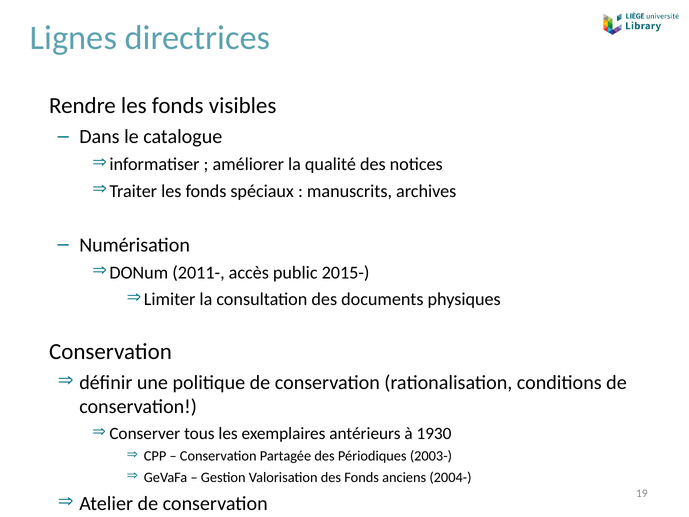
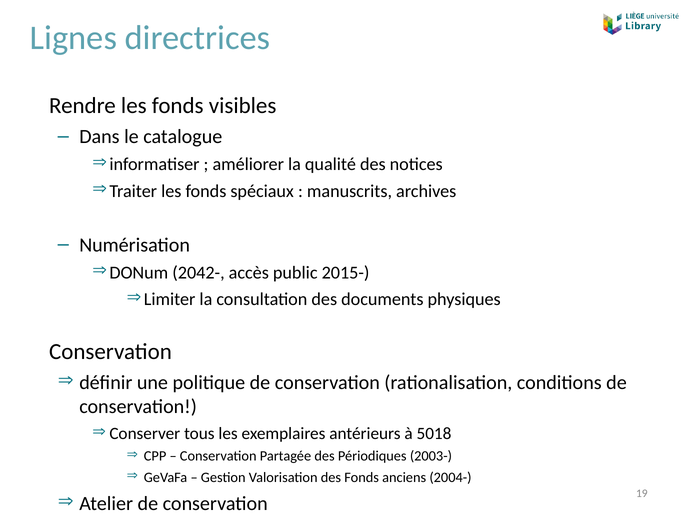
2011-: 2011- -> 2042-
1930: 1930 -> 5018
